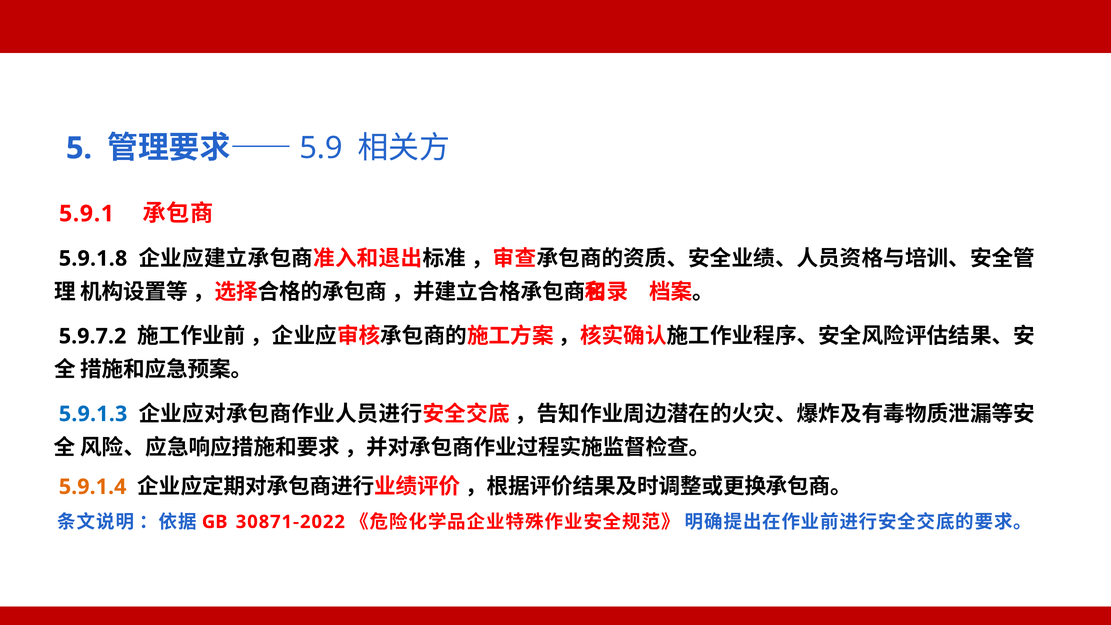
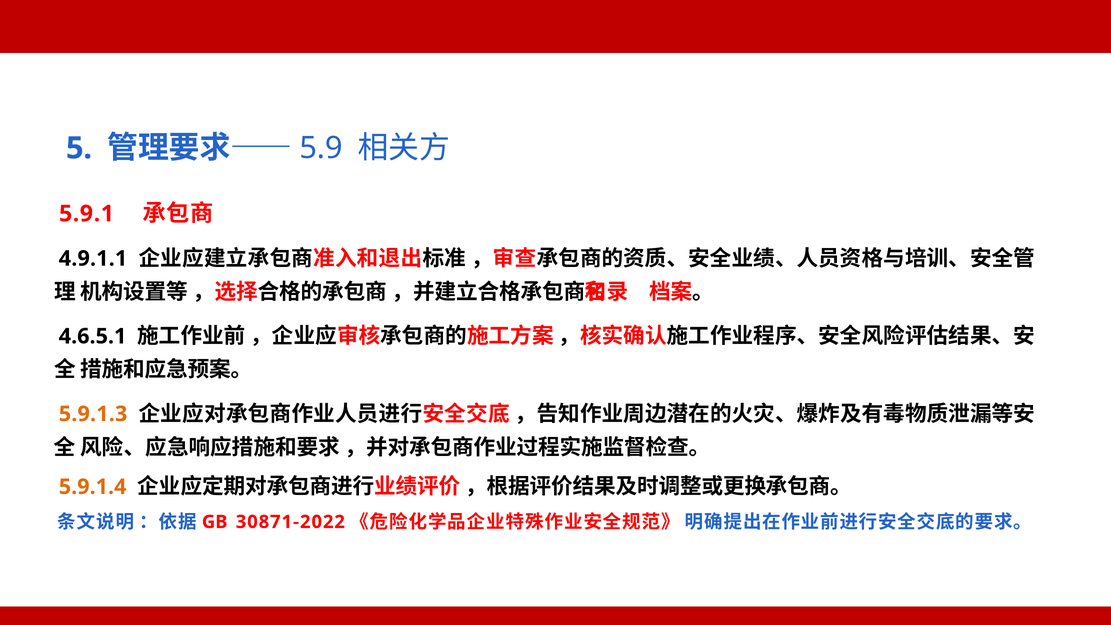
5.9.1.8: 5.9.1.8 -> 4.9.1.1
5.9.7.2: 5.9.7.2 -> 4.6.5.1
5.9.1.3 colour: blue -> orange
